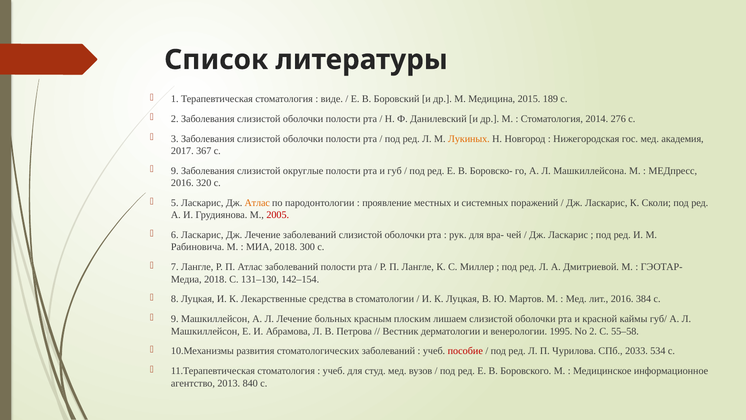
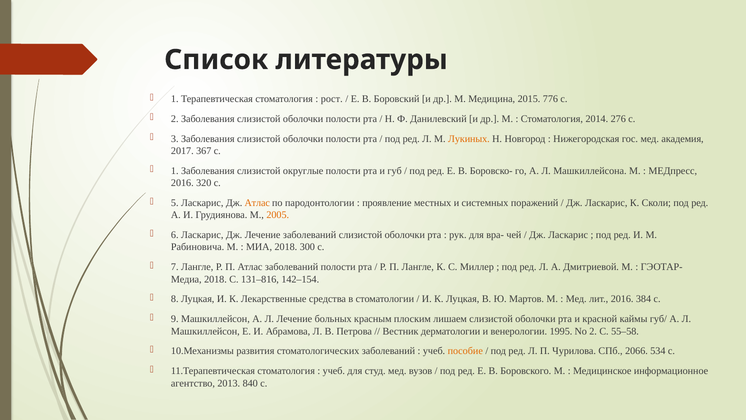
виде: виде -> рост
189: 189 -> 776
9 at (175, 171): 9 -> 1
2005 colour: red -> orange
131–130: 131–130 -> 131–816
пособие colour: red -> orange
2033: 2033 -> 2066
